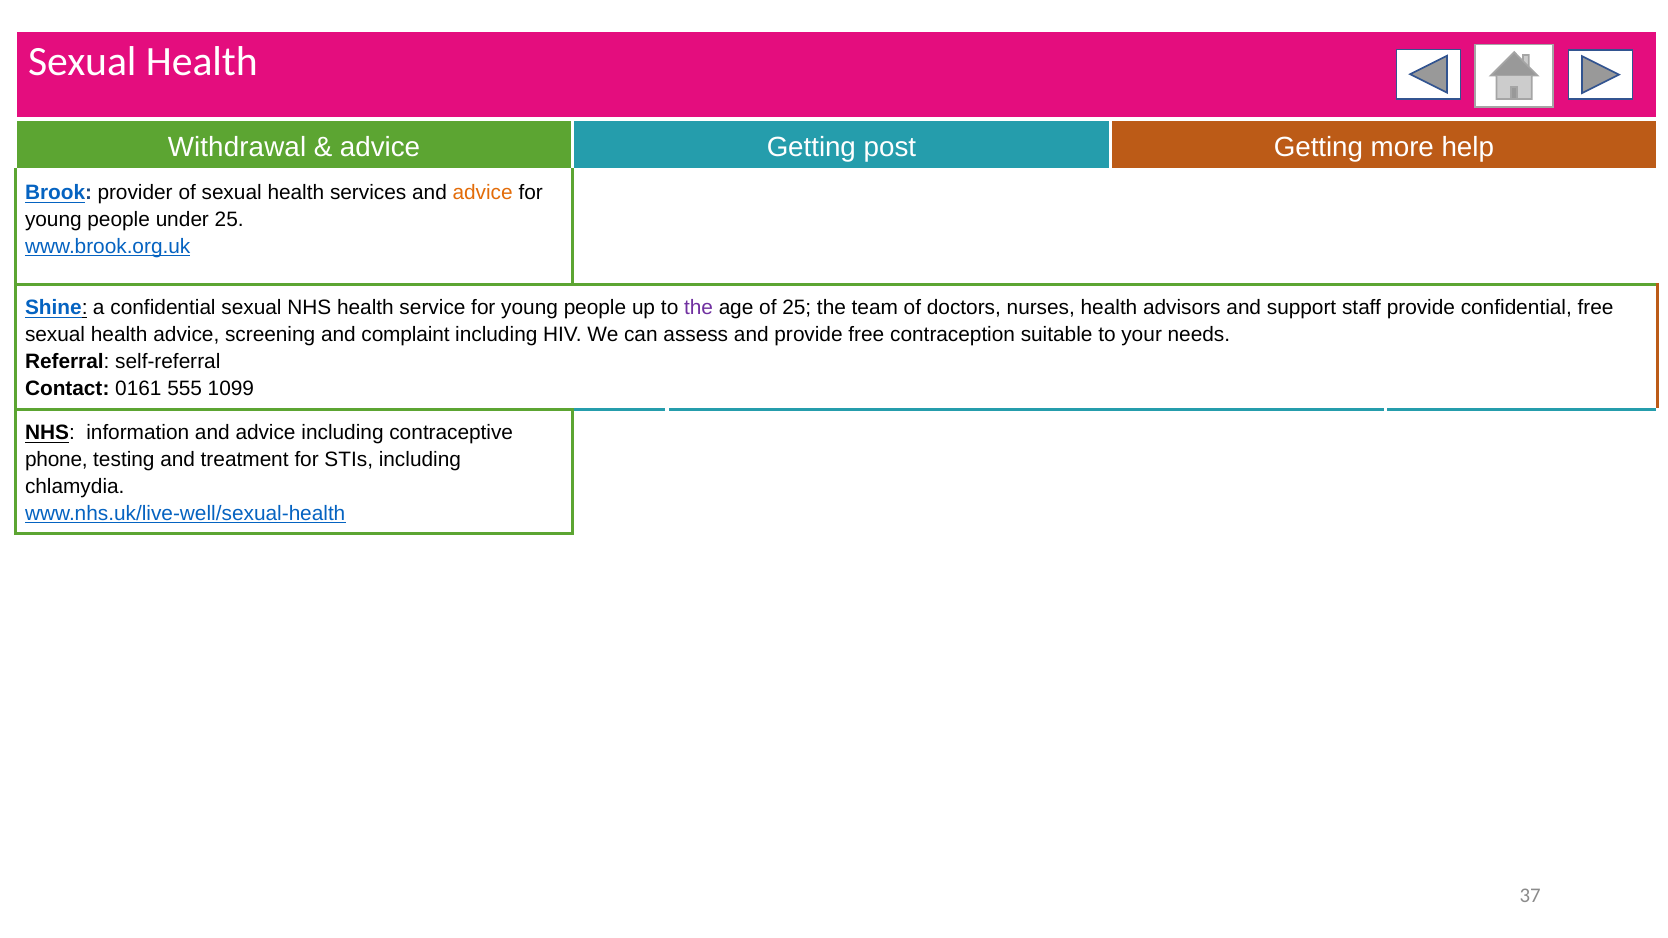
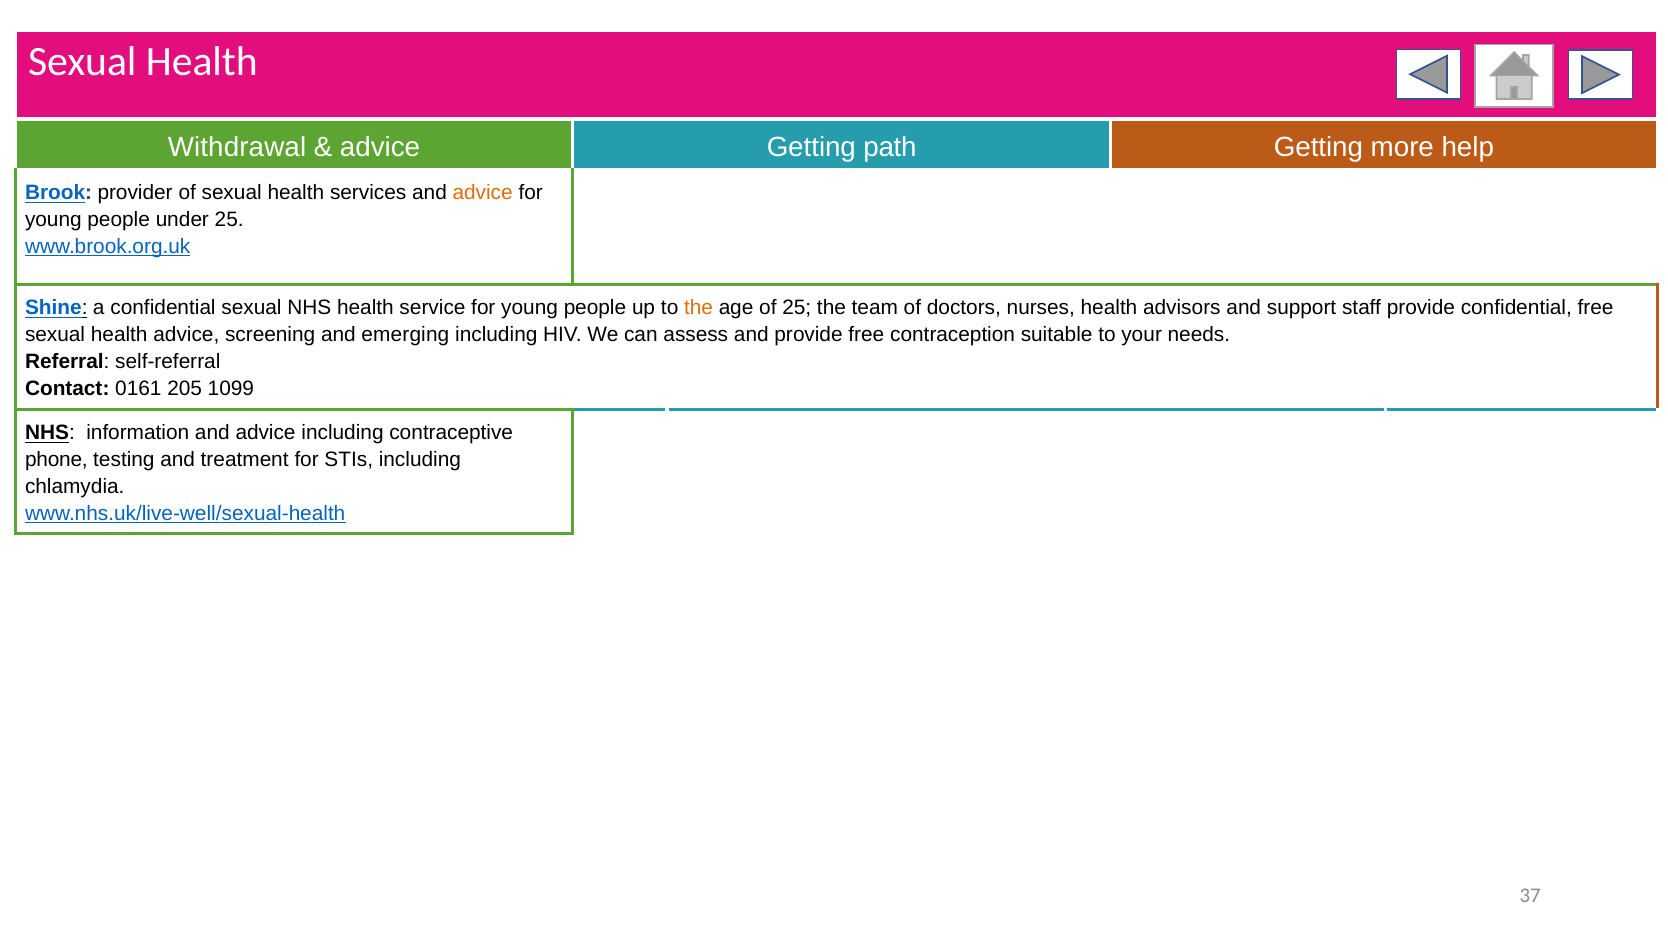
post: post -> path
the at (698, 308) colour: purple -> orange
complaint: complaint -> emerging
555: 555 -> 205
